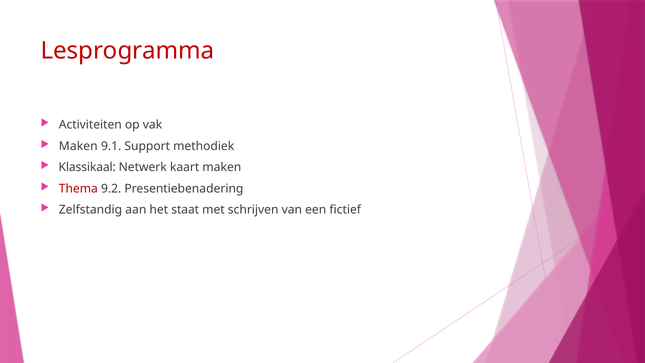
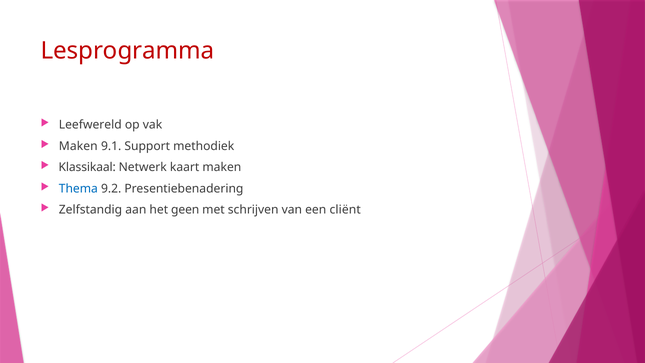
Activiteiten: Activiteiten -> Leefwereld
Thema colour: red -> blue
staat: staat -> geen
fictief: fictief -> cliënt
